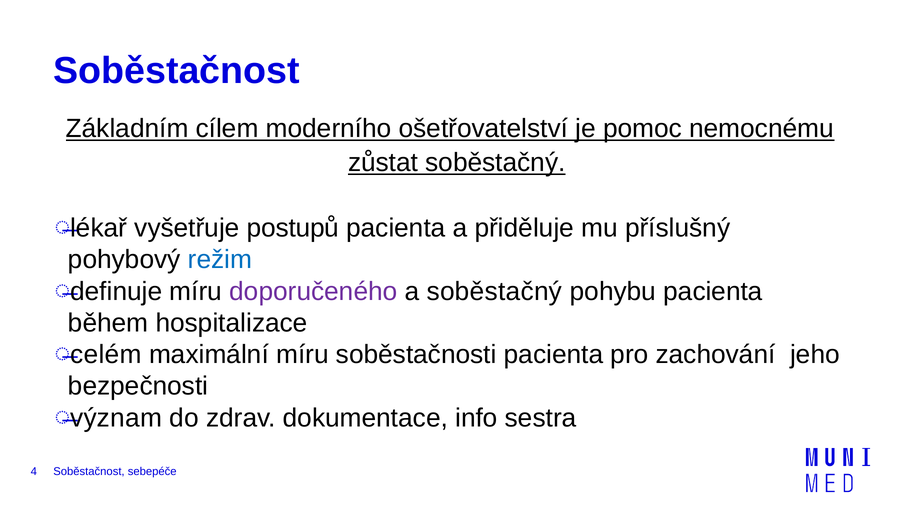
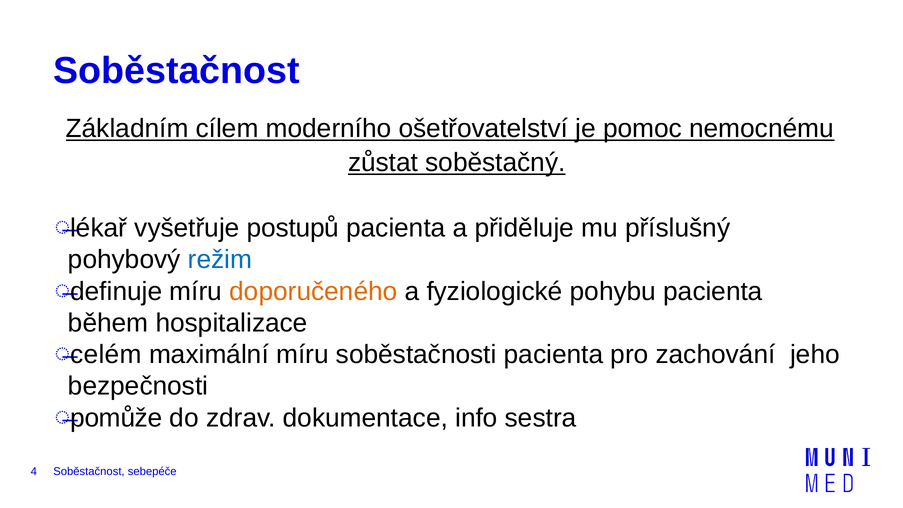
doporučeného colour: purple -> orange
a soběstačný: soběstačný -> fyziologické
význam: význam -> pomůže
